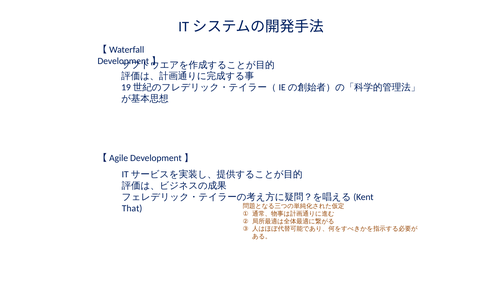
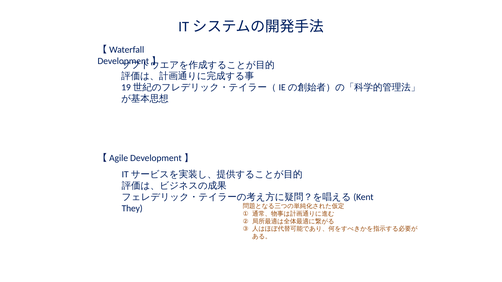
That: That -> They
